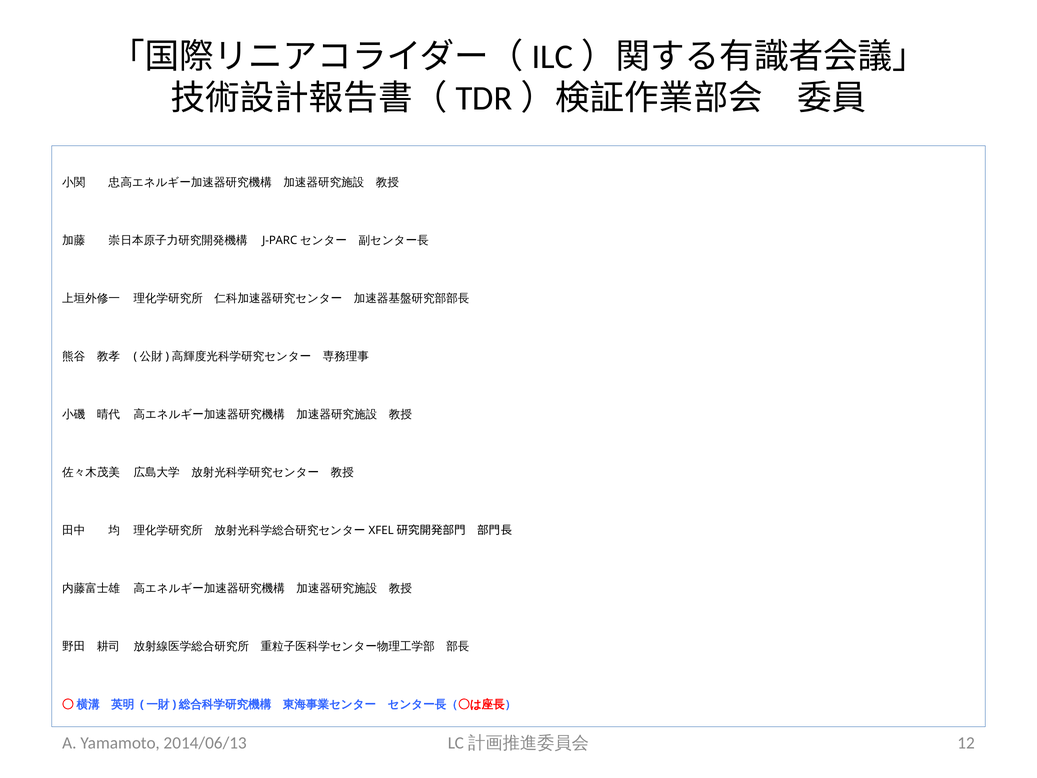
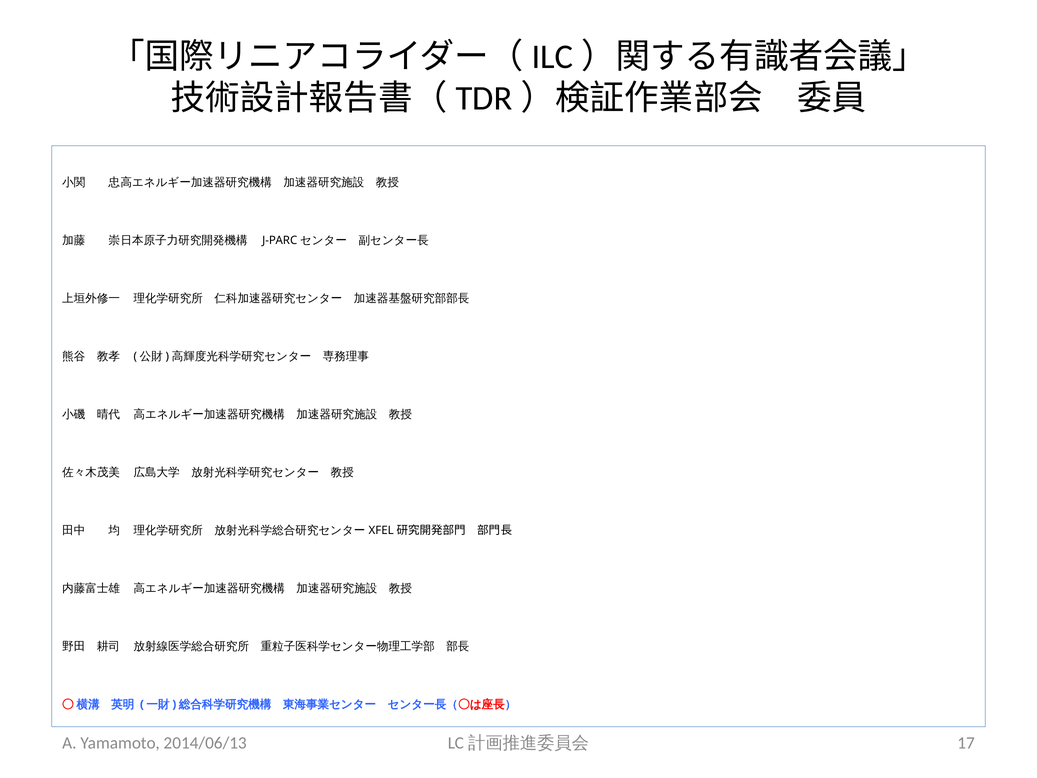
12: 12 -> 17
